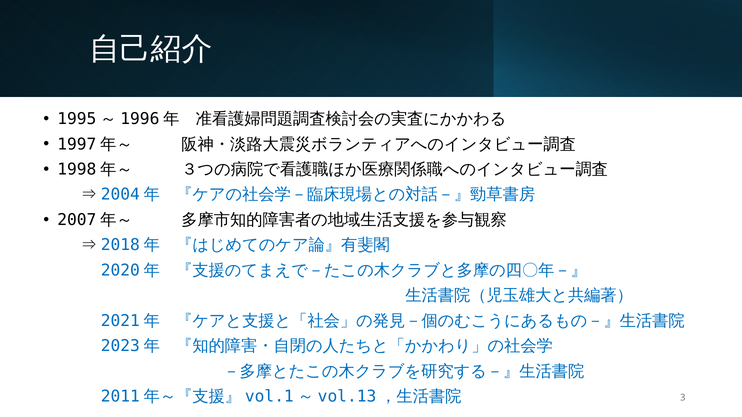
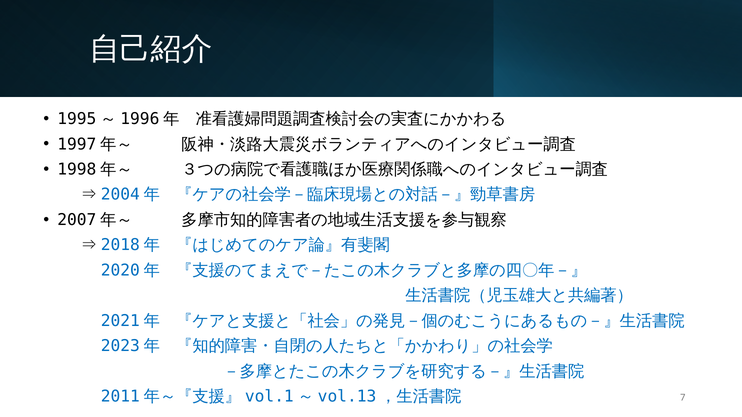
3: 3 -> 7
